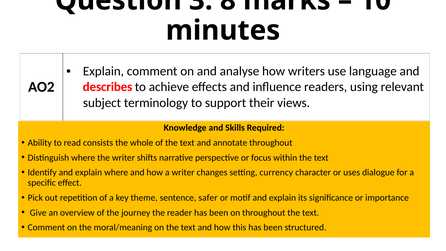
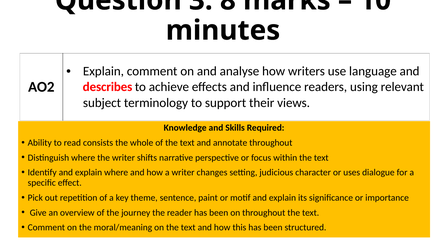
currency: currency -> judicious
safer: safer -> paint
